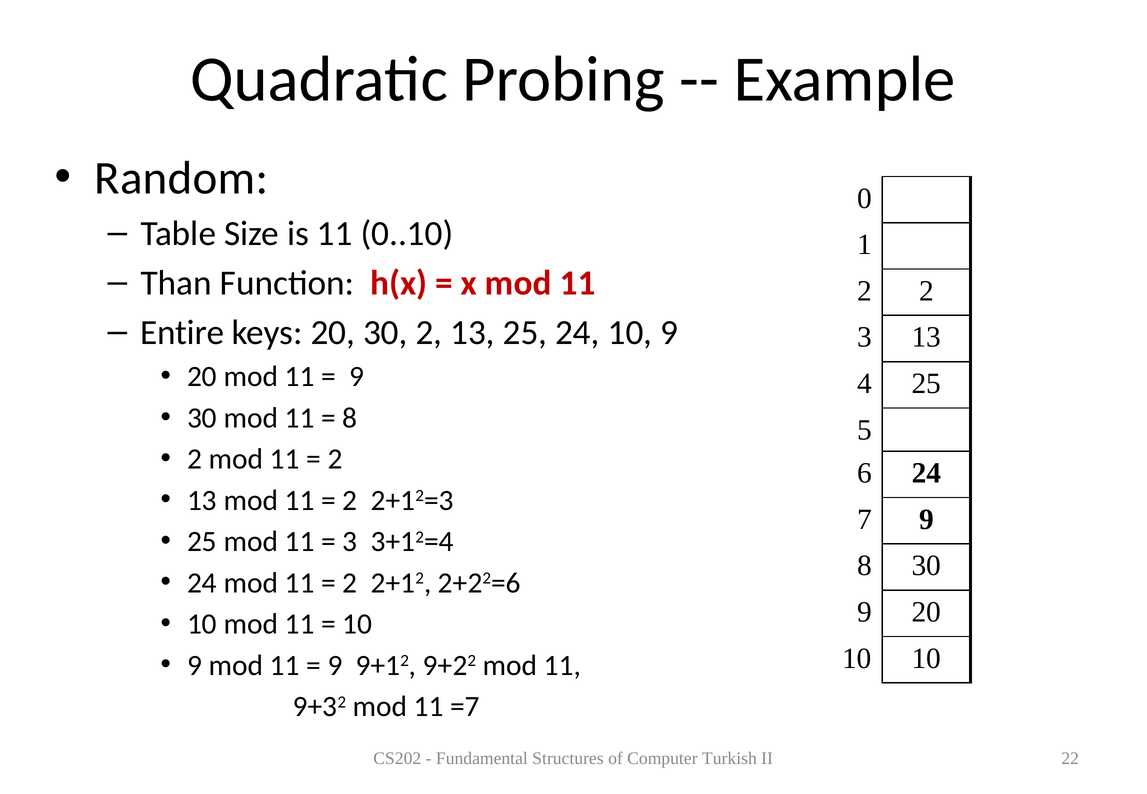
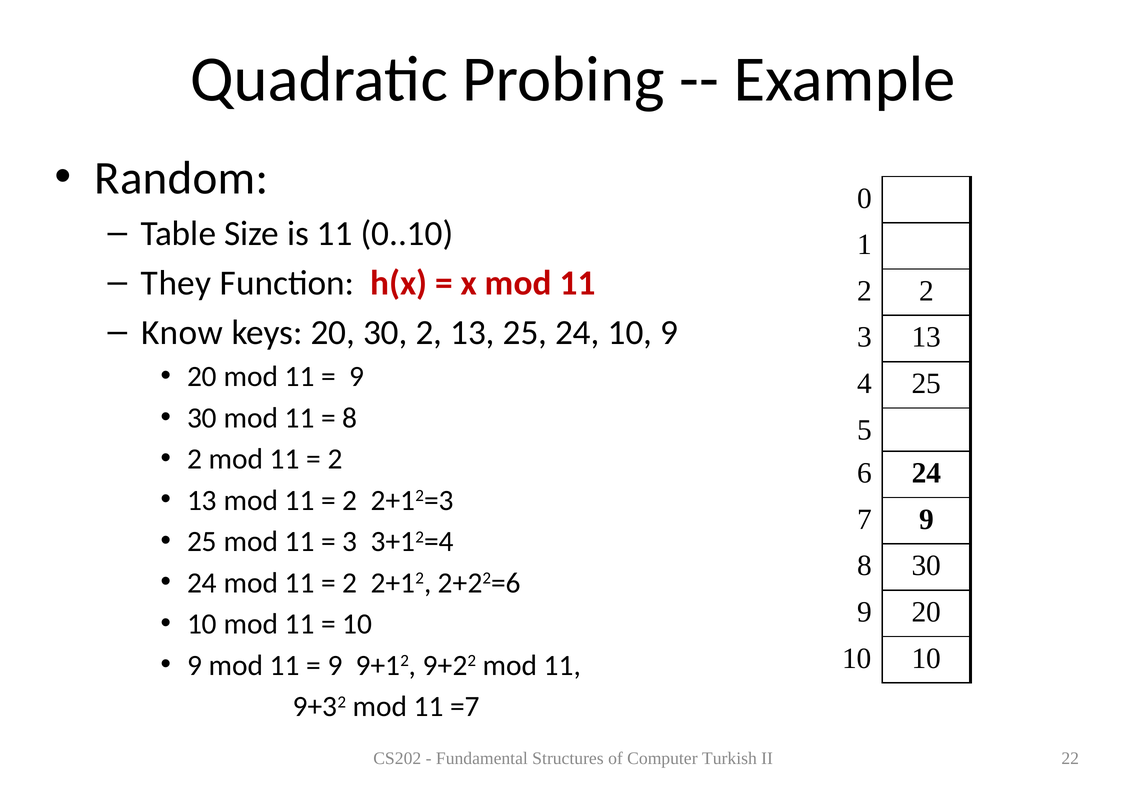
Than: Than -> They
Entire: Entire -> Know
